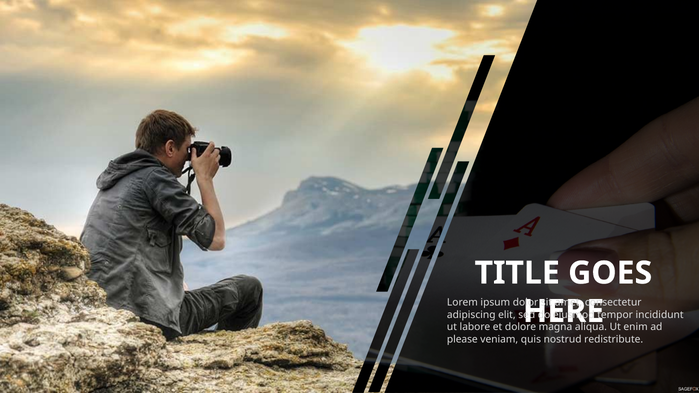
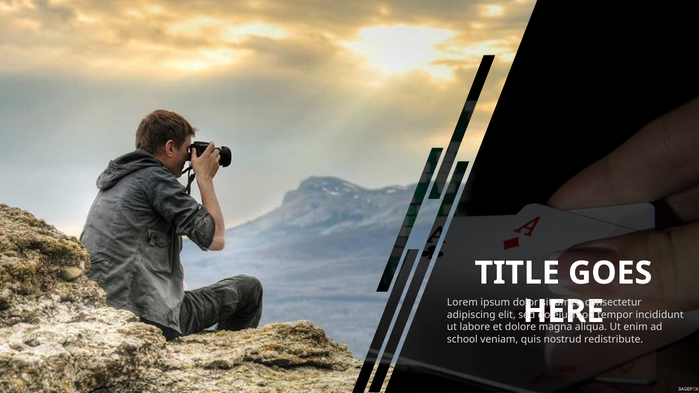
please: please -> school
